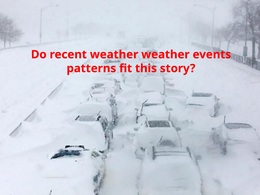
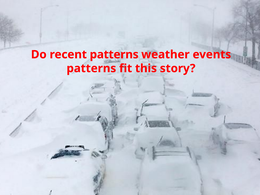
recent weather: weather -> patterns
